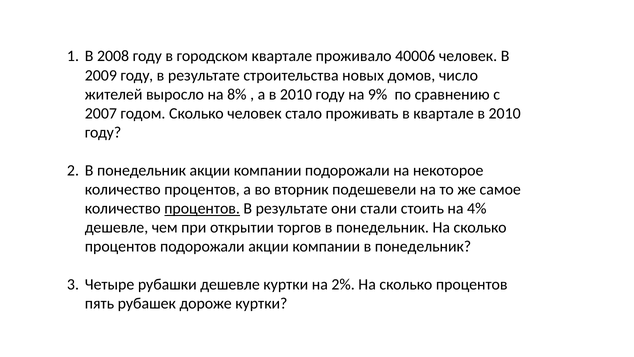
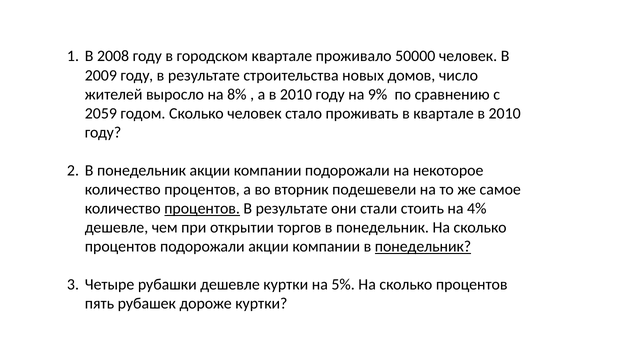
40006: 40006 -> 50000
2007: 2007 -> 2059
понедельник at (423, 246) underline: none -> present
2%: 2% -> 5%
